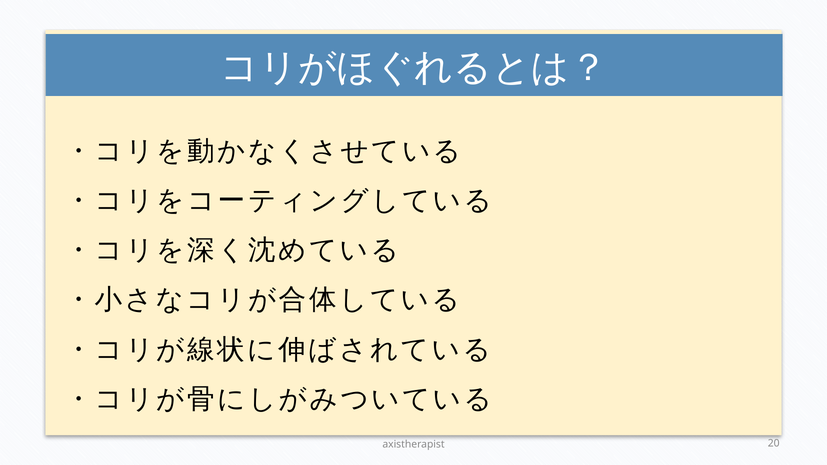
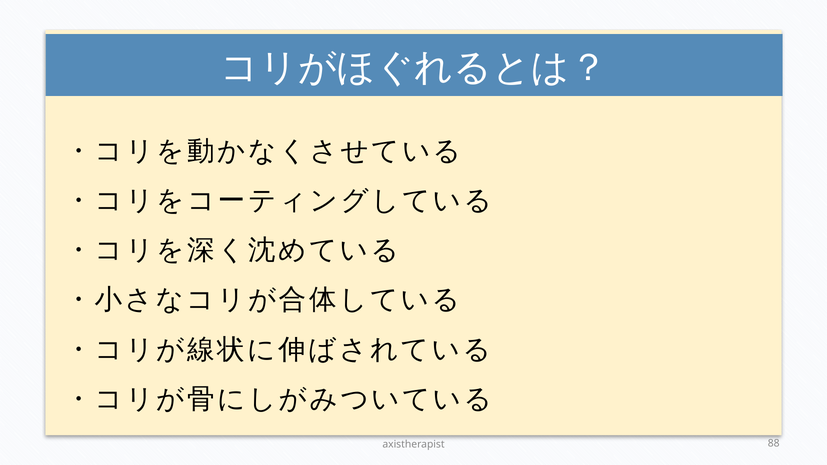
20: 20 -> 88
